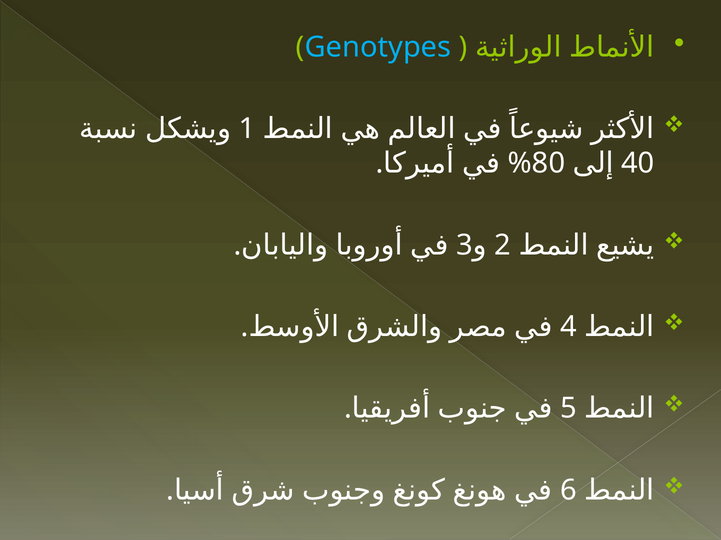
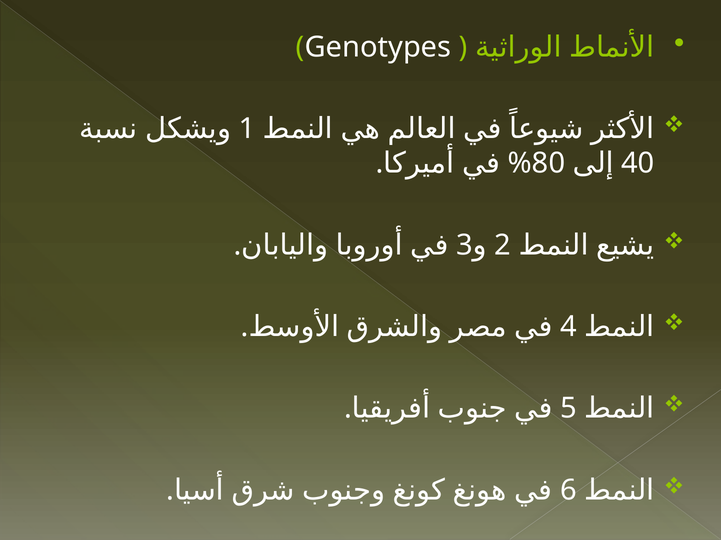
Genotypes colour: light blue -> white
